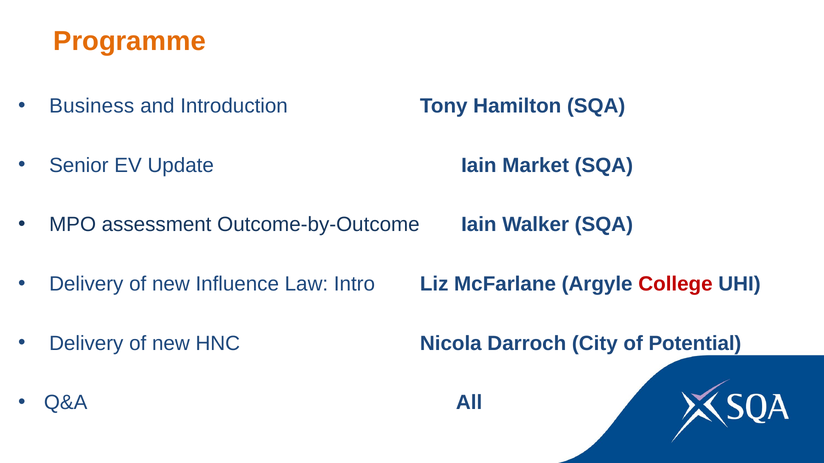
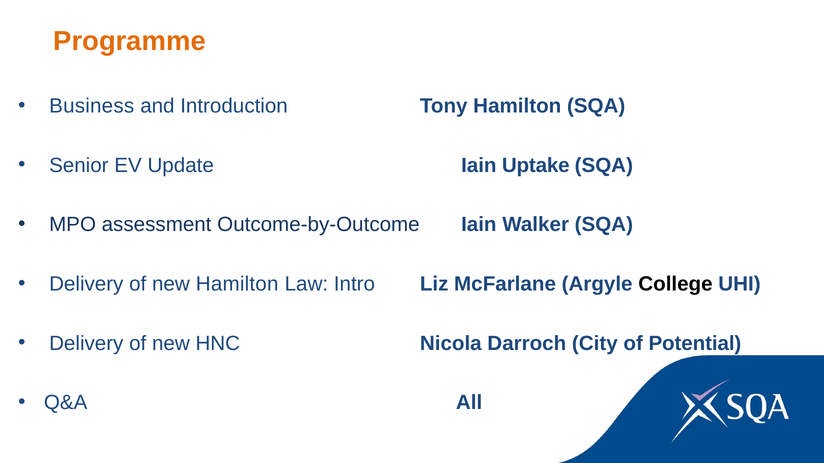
Market: Market -> Uptake
new Influence: Influence -> Hamilton
College colour: red -> black
